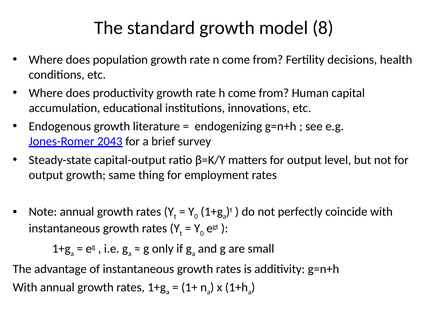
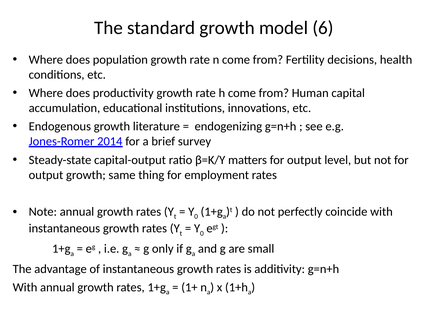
8: 8 -> 6
2043: 2043 -> 2014
